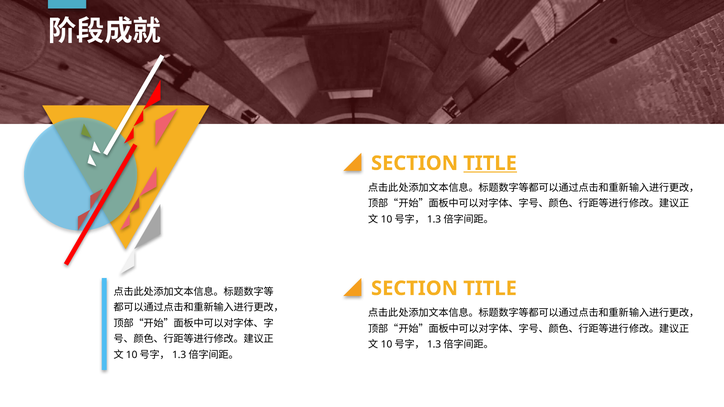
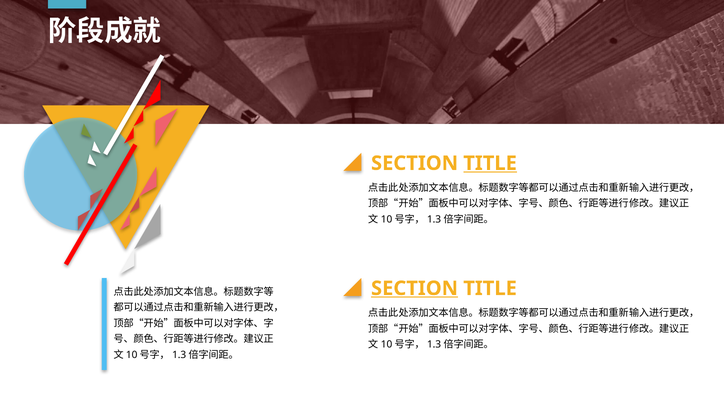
SECTION at (415, 289) underline: none -> present
